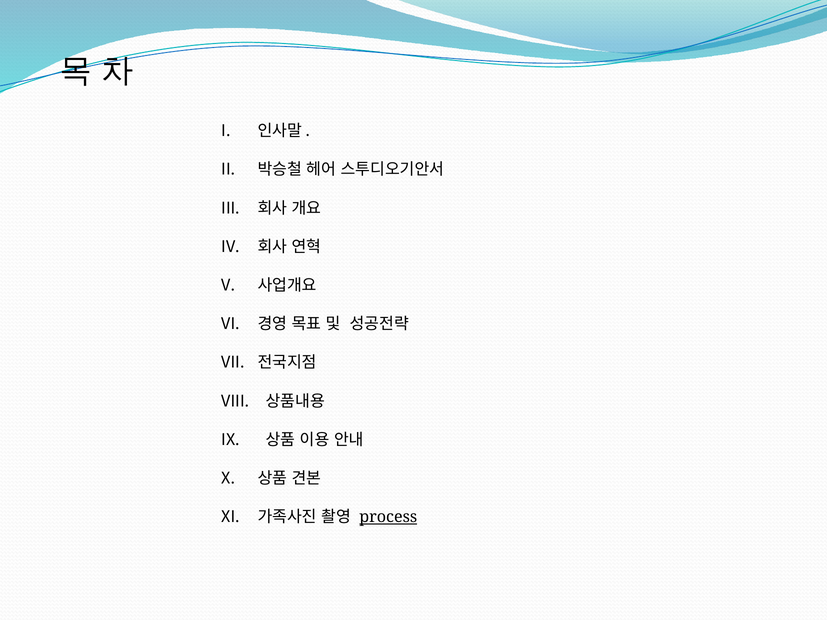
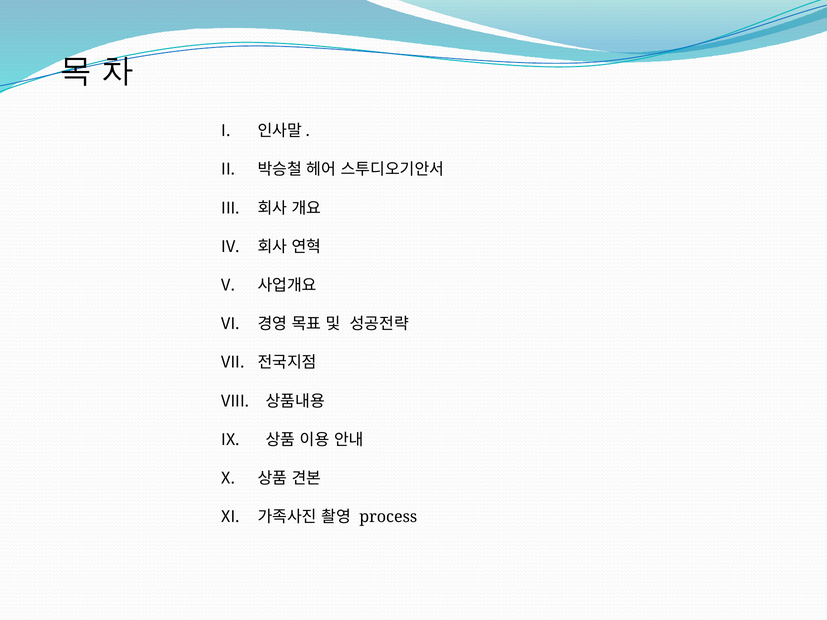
process underline: present -> none
